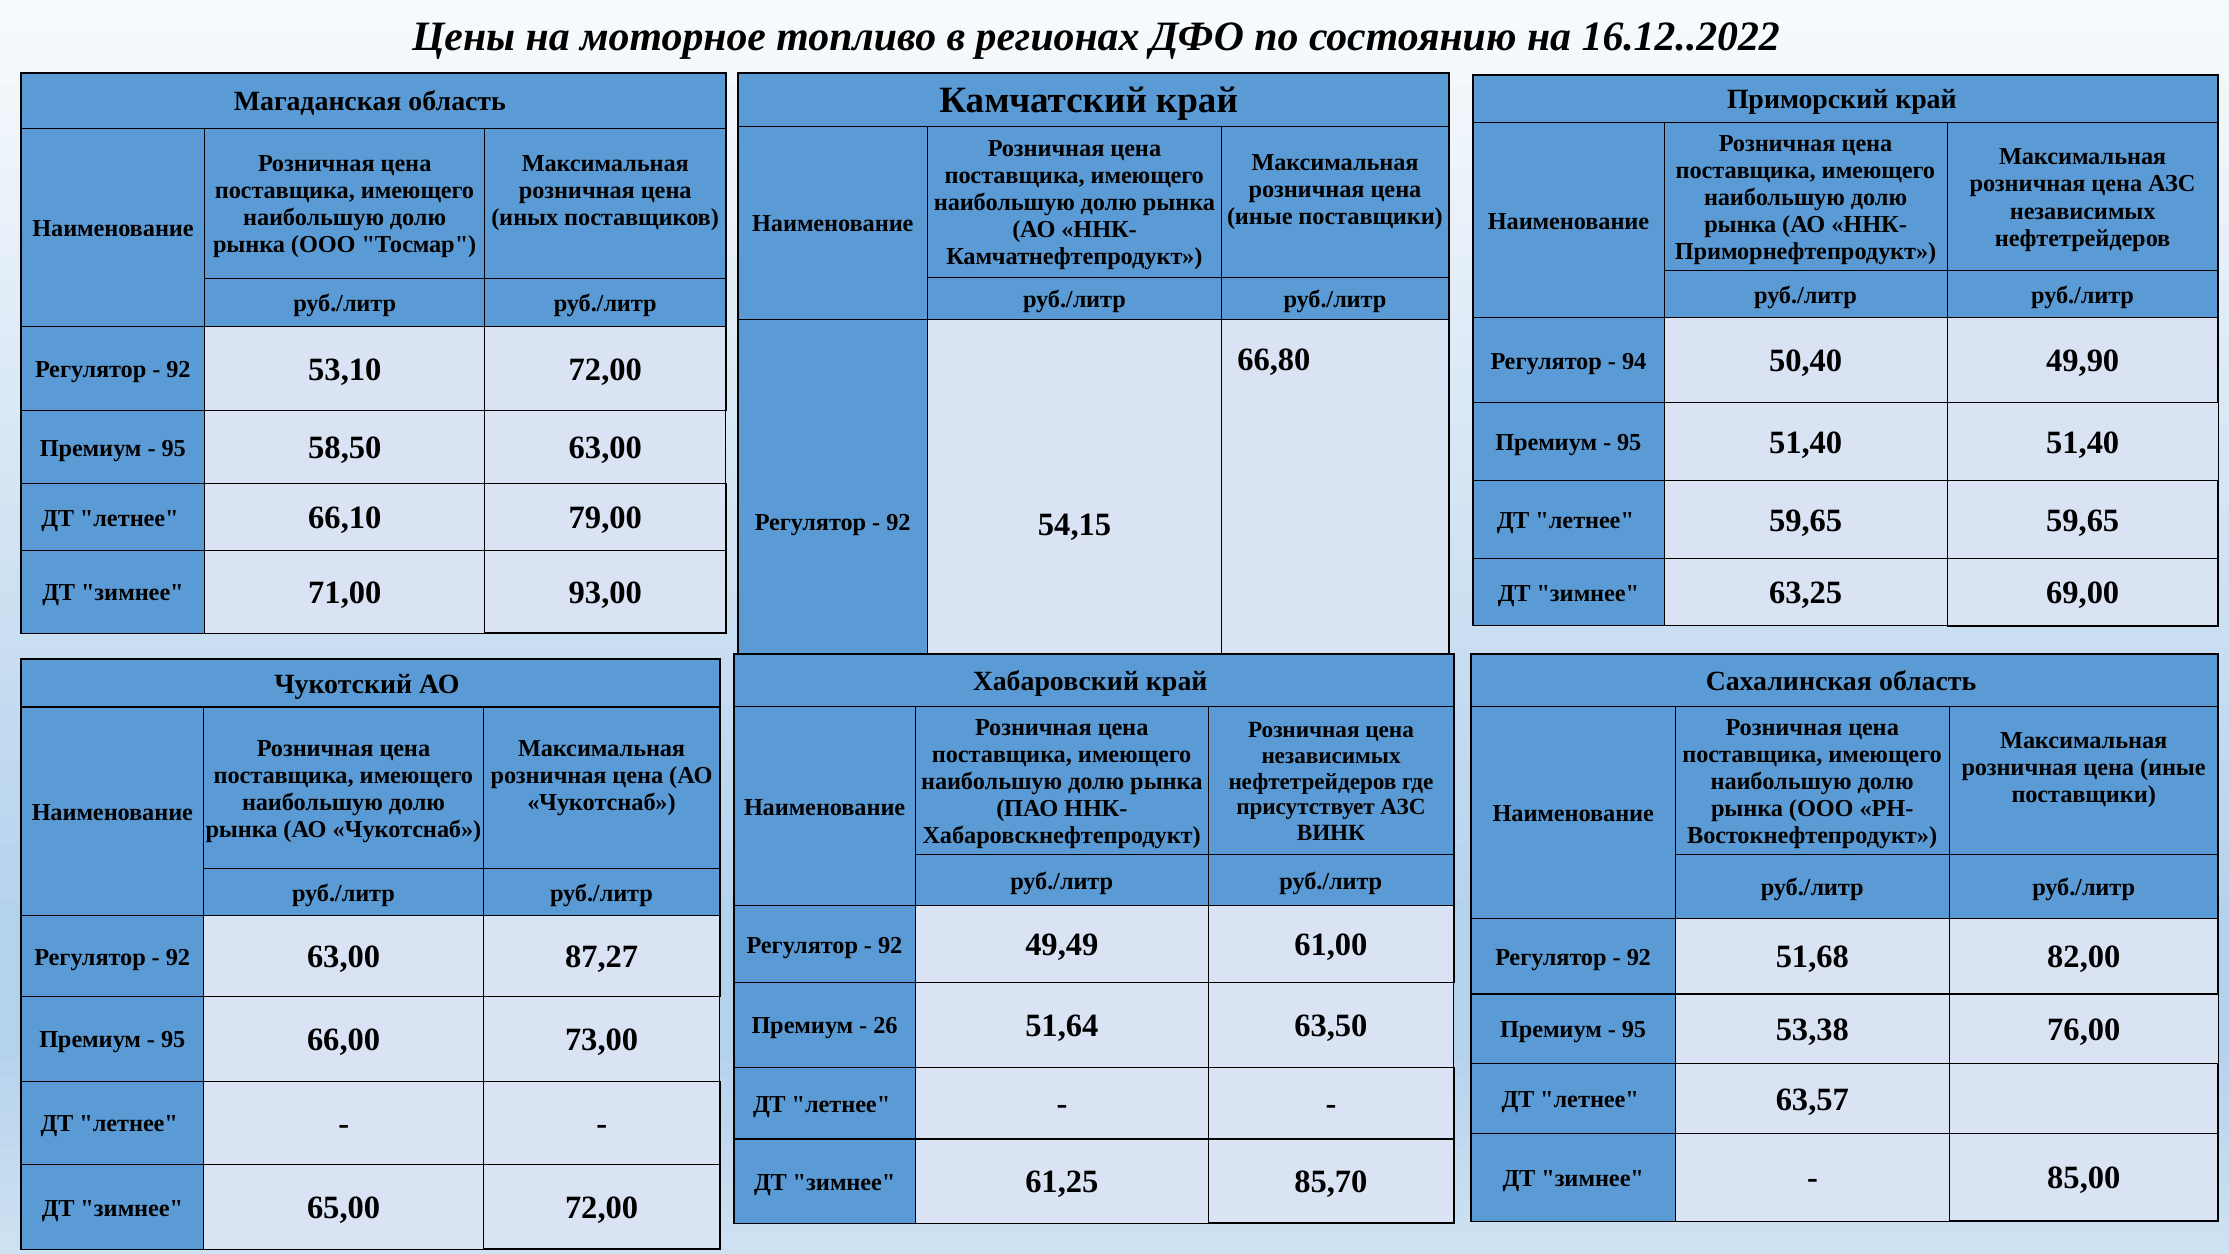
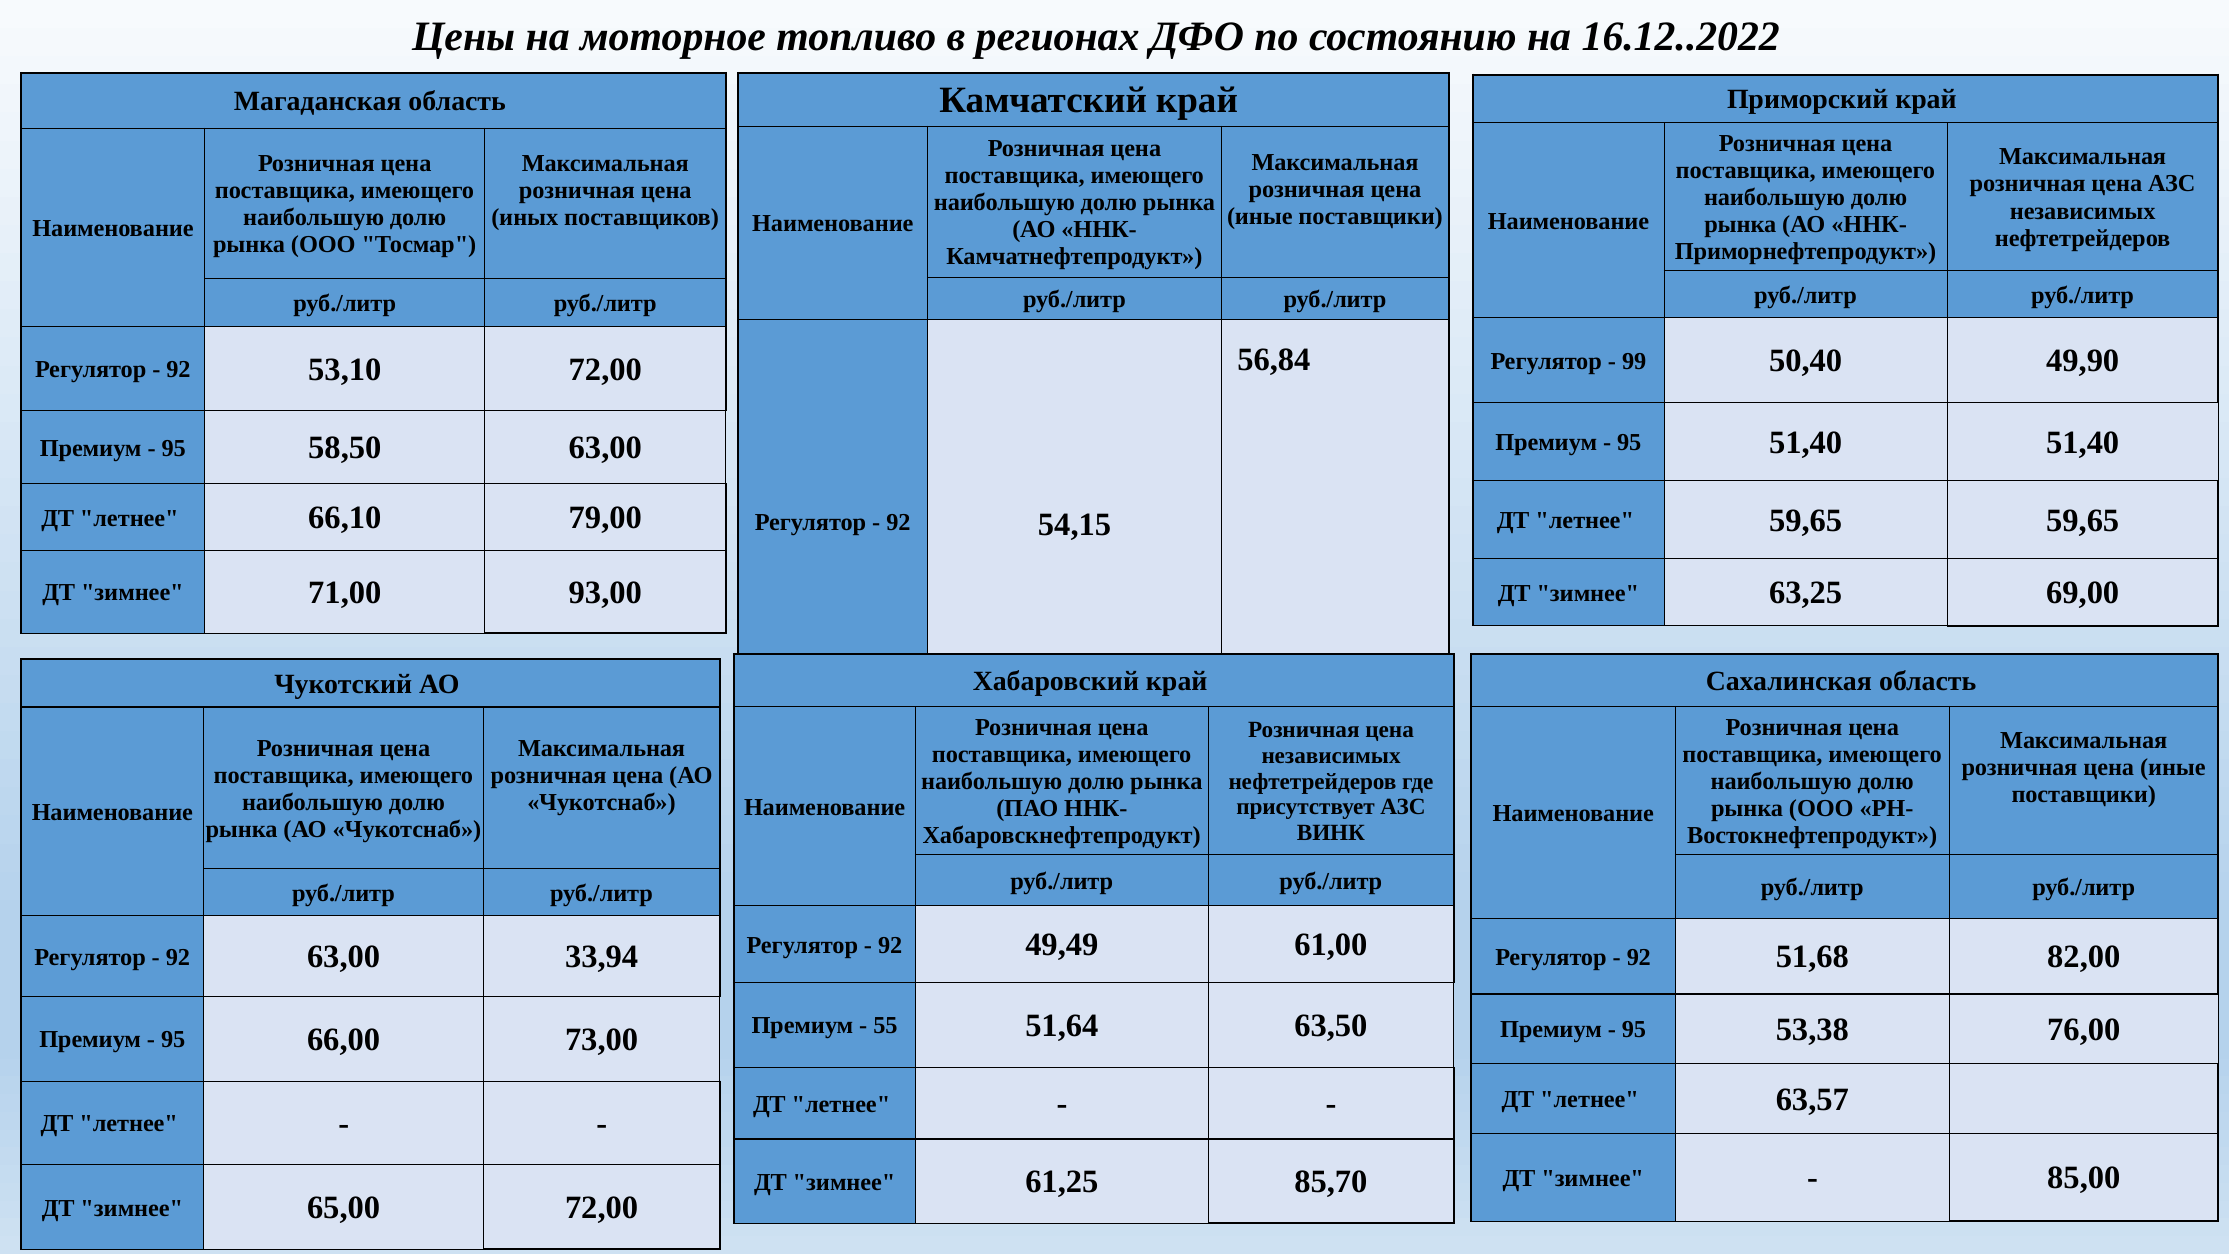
66,80: 66,80 -> 56,84
94: 94 -> 99
87,27: 87,27 -> 33,94
26: 26 -> 55
